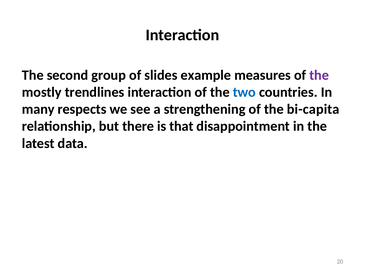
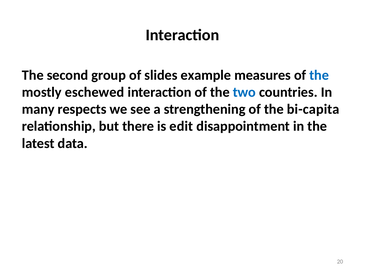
the at (319, 75) colour: purple -> blue
trendlines: trendlines -> eschewed
that: that -> edit
